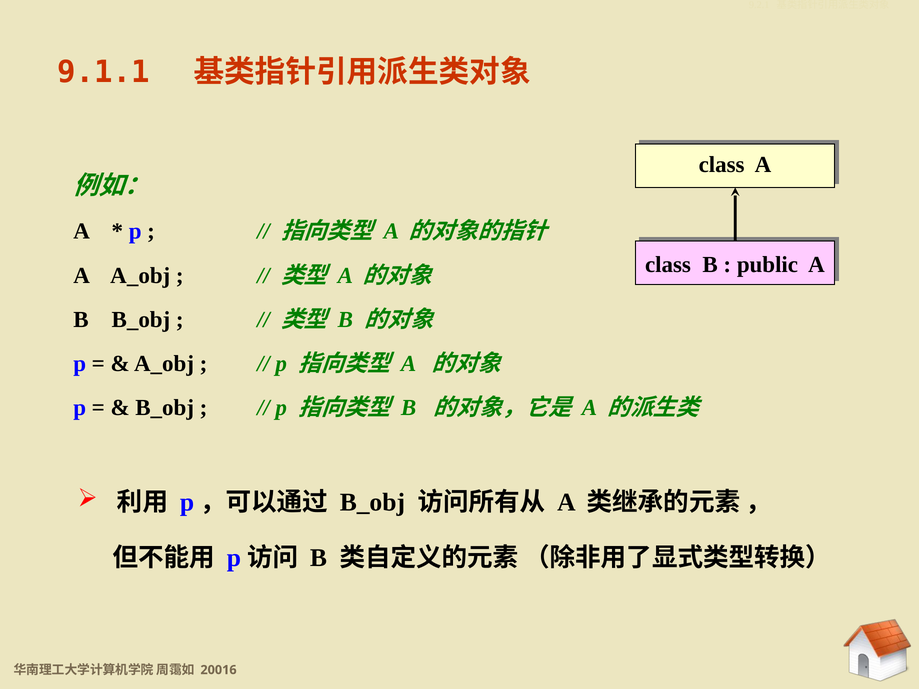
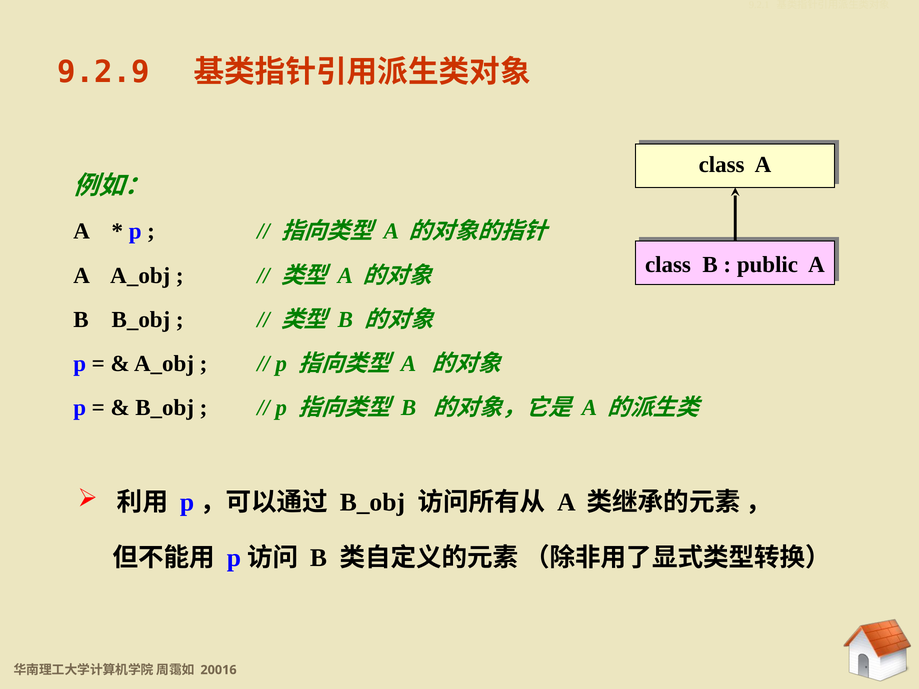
9.1.1: 9.1.1 -> 9.2.9
